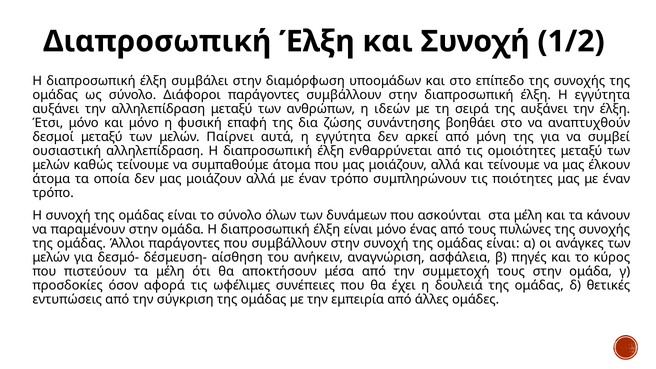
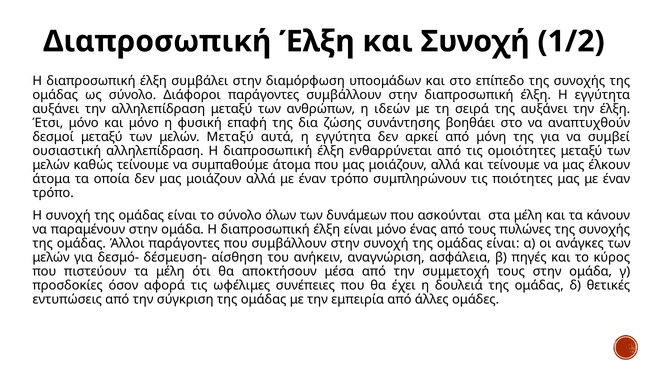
μελών Παίρνει: Παίρνει -> Μεταξύ
